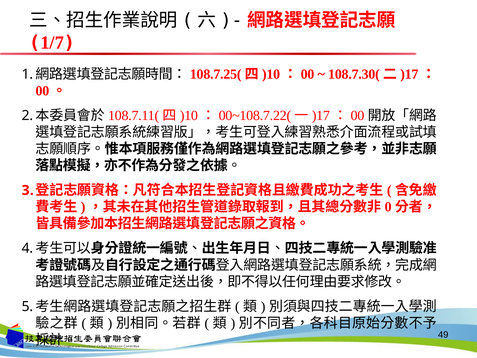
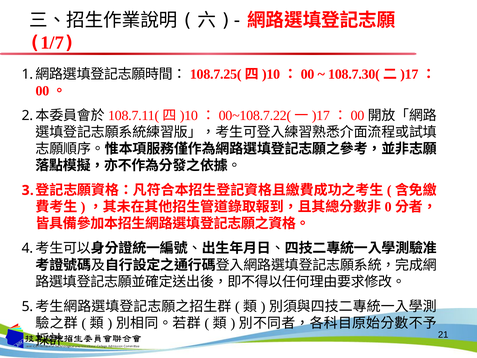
49: 49 -> 21
